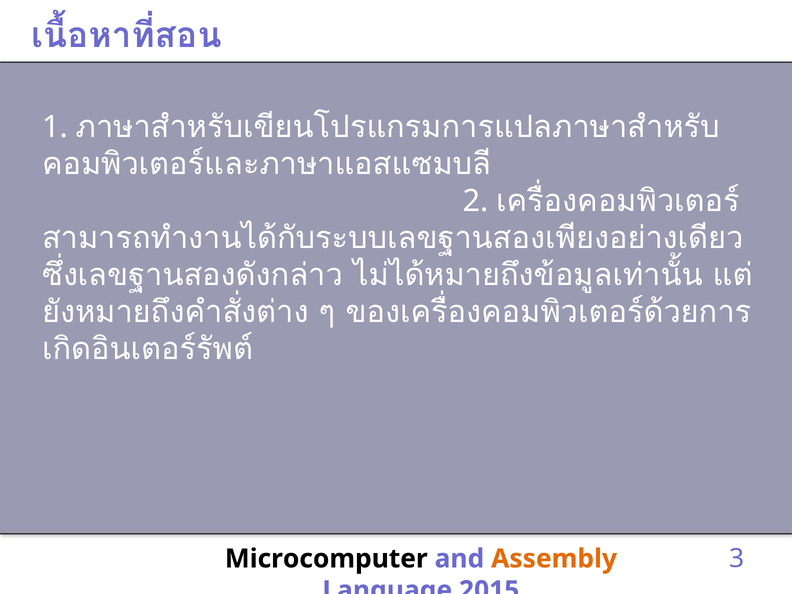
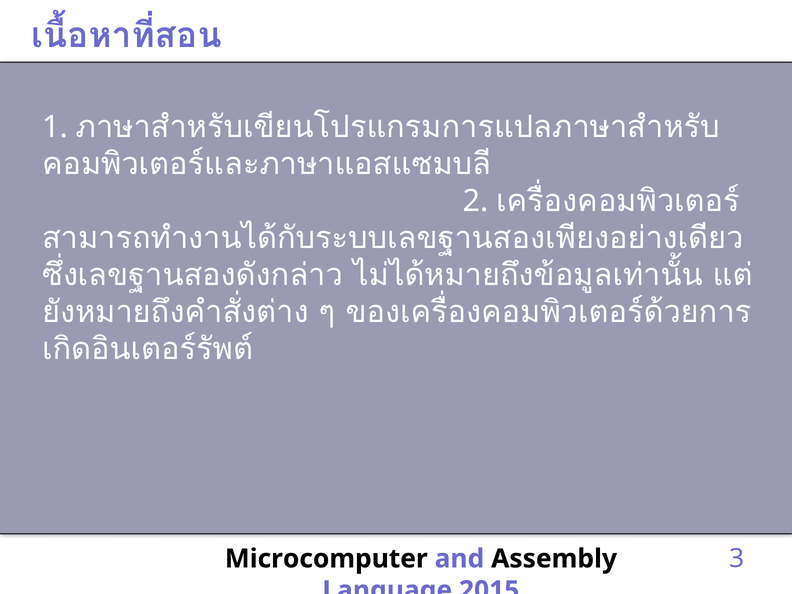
Assembly colour: orange -> black
